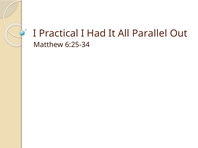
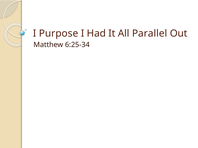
Practical: Practical -> Purpose
